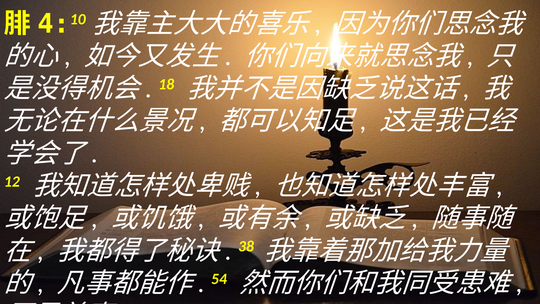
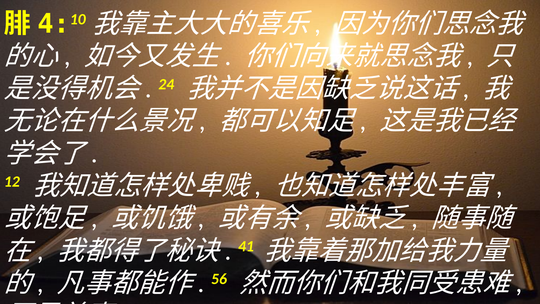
18: 18 -> 24
38: 38 -> 41
54: 54 -> 56
